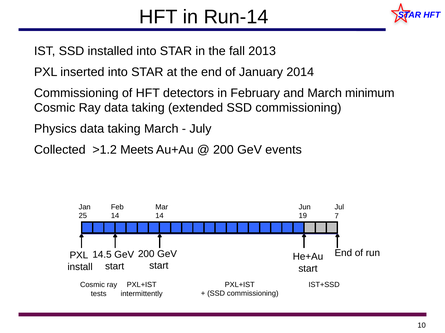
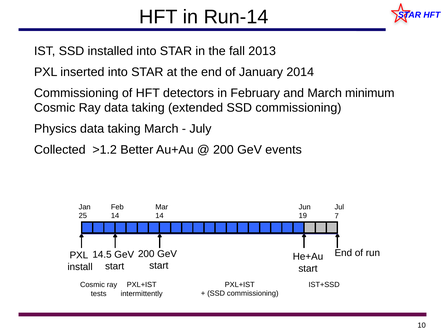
Meets: Meets -> Better
